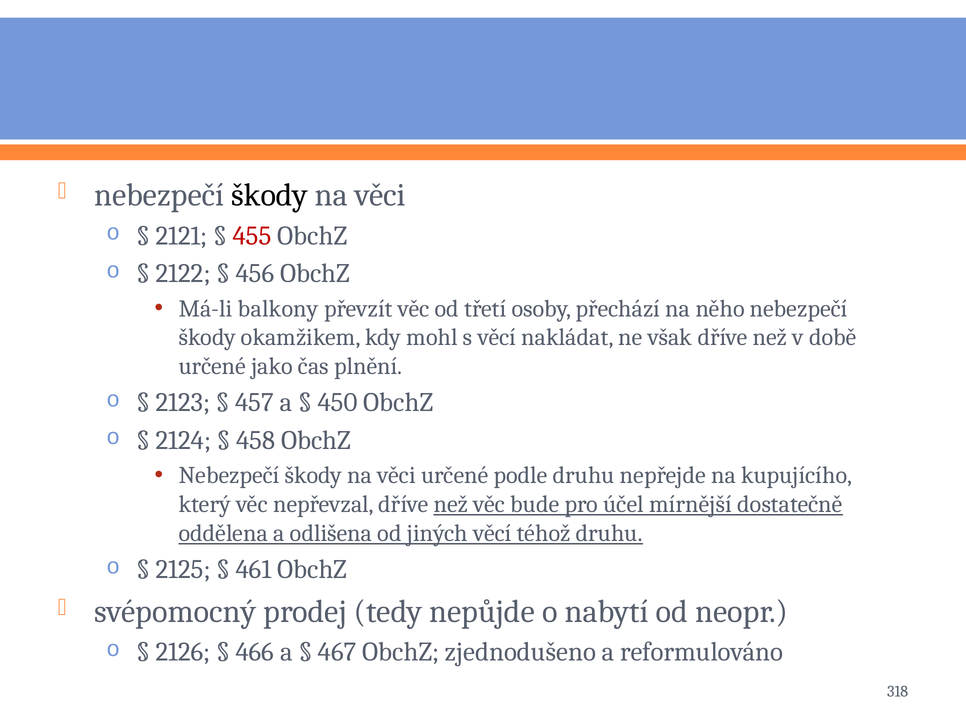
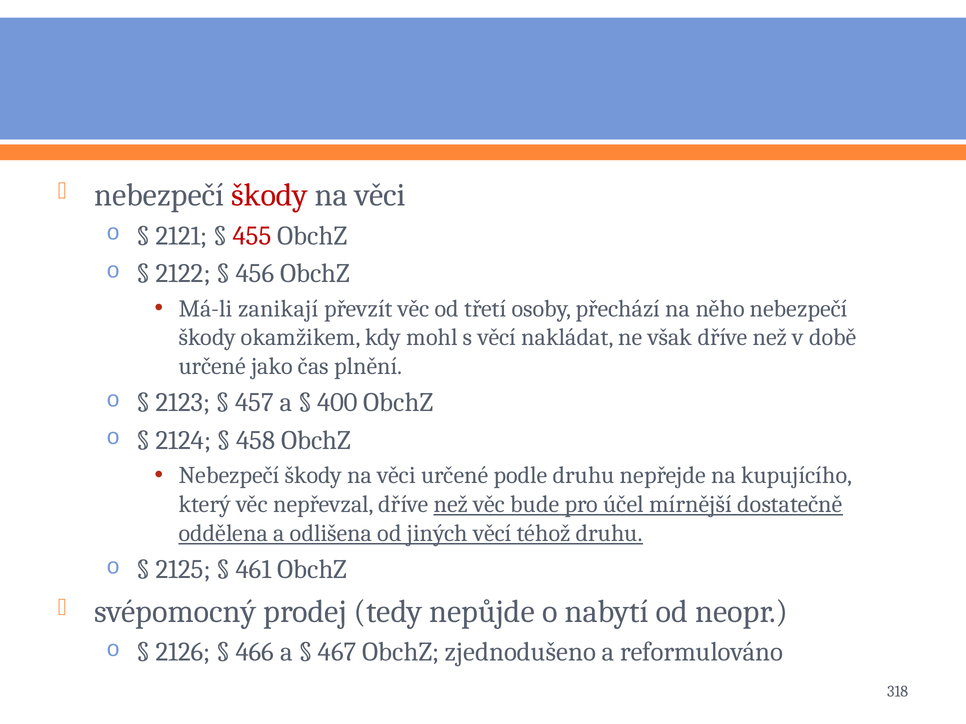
škody at (270, 195) colour: black -> red
balkony: balkony -> zanikají
450: 450 -> 400
